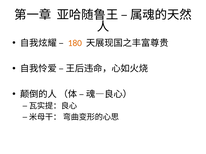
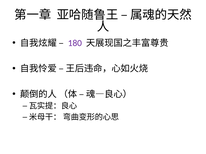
180 colour: orange -> purple
